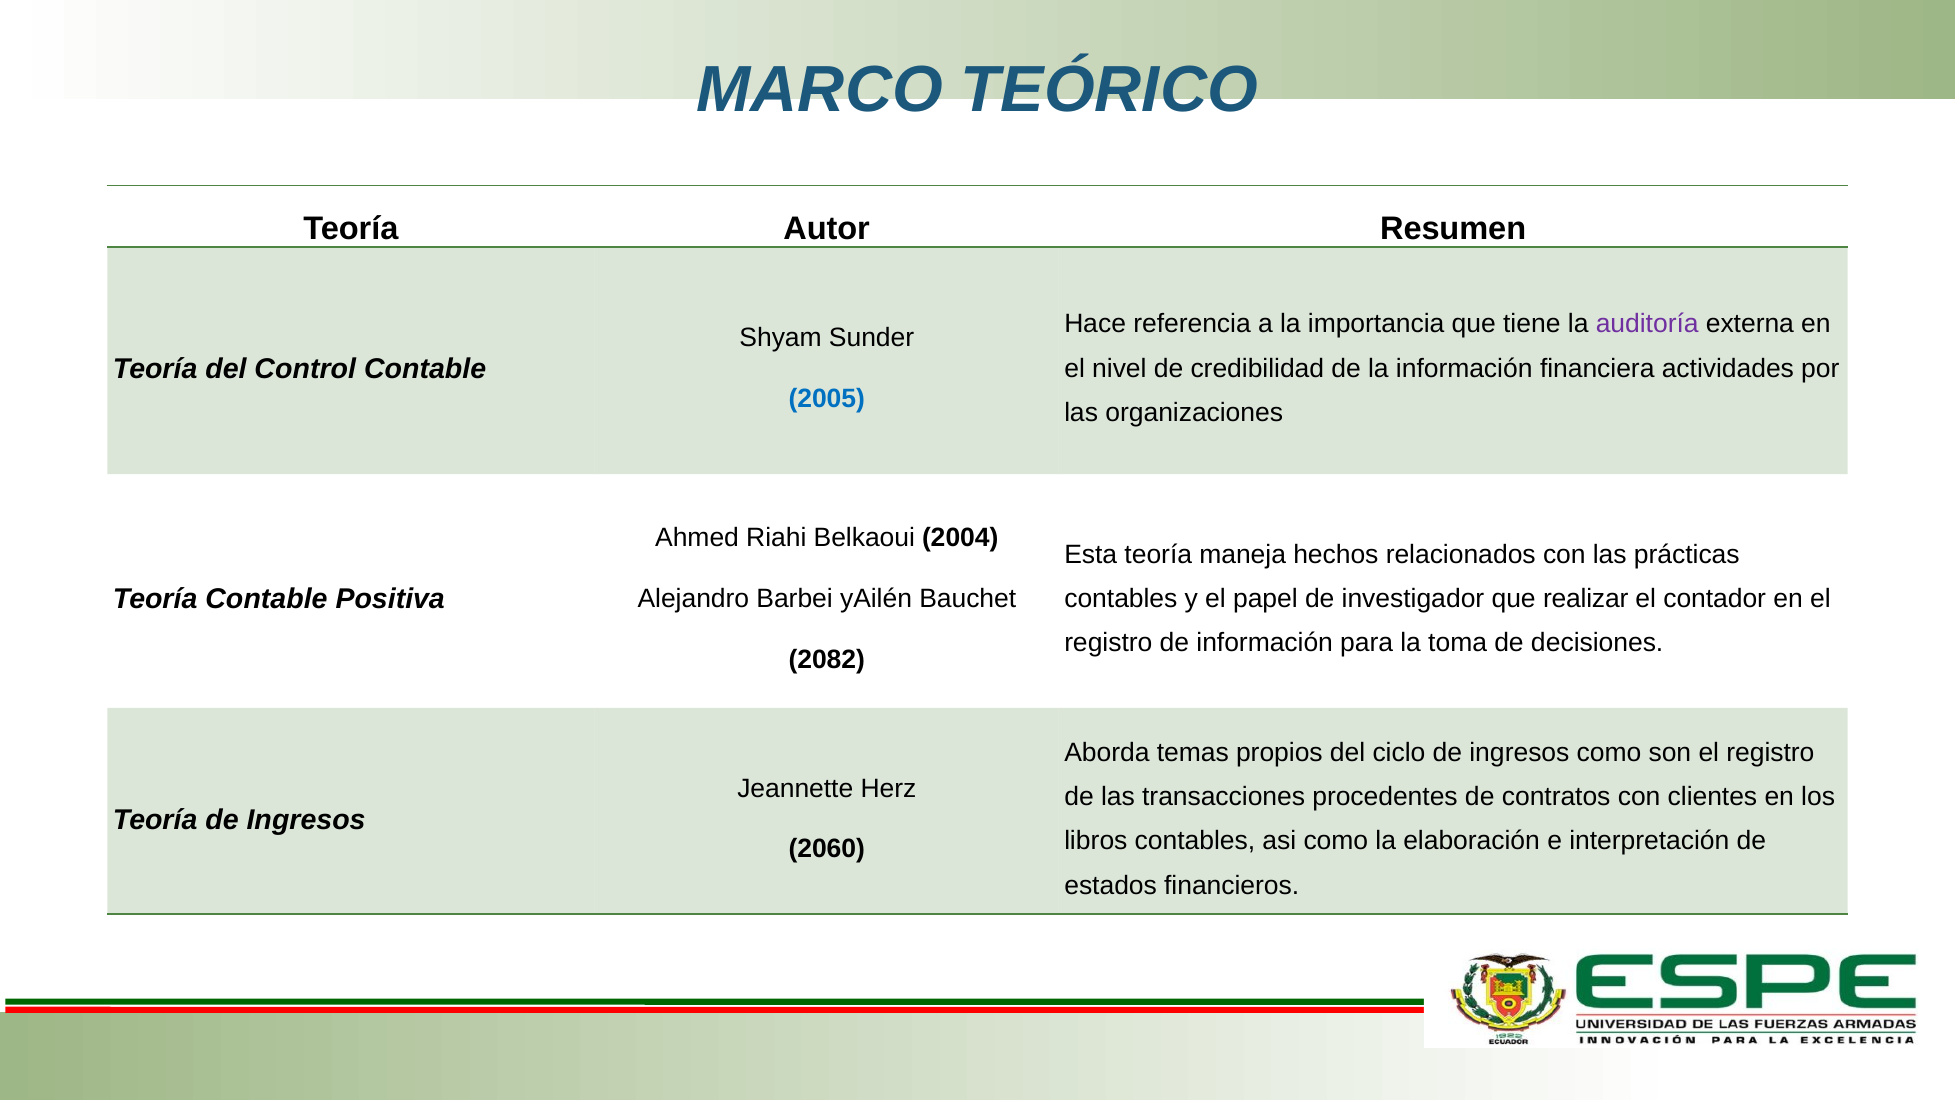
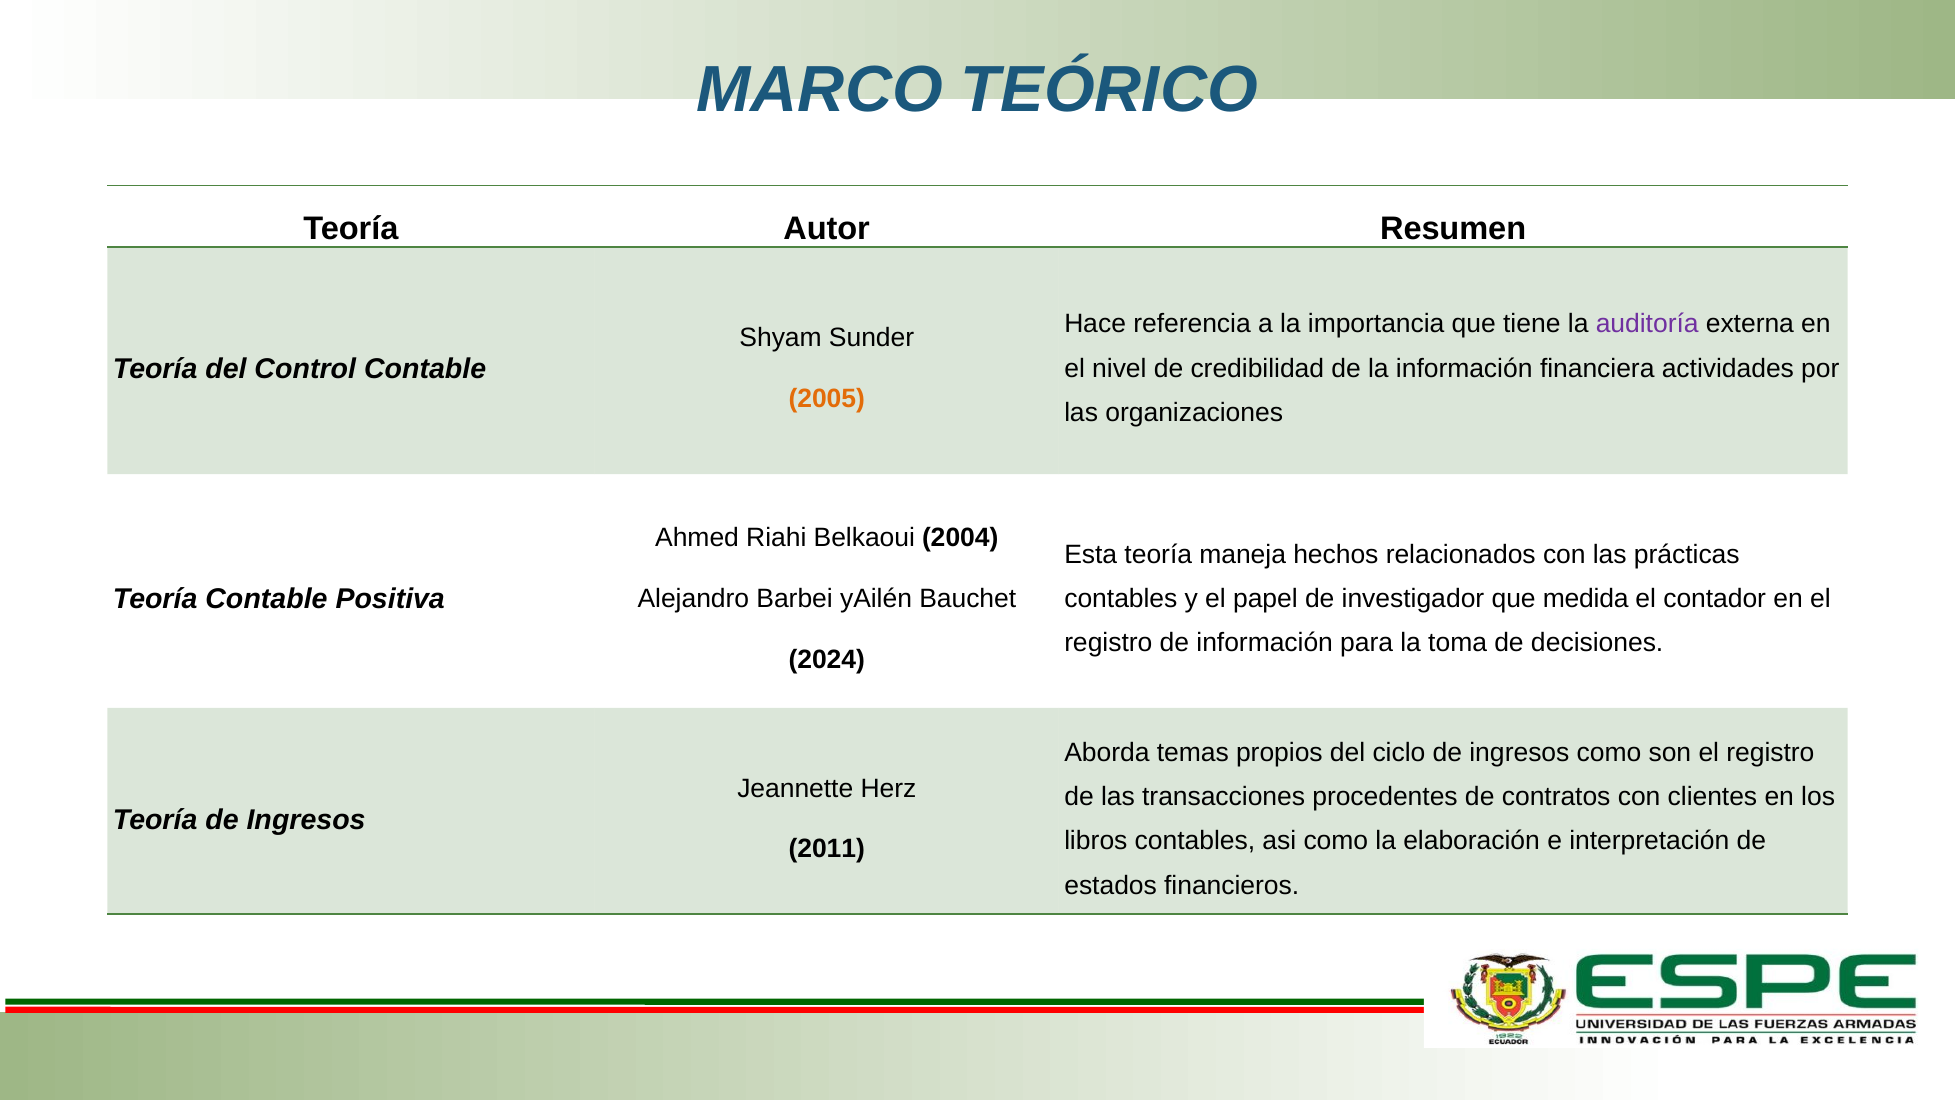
2005 colour: blue -> orange
realizar: realizar -> medida
2082: 2082 -> 2024
2060: 2060 -> 2011
